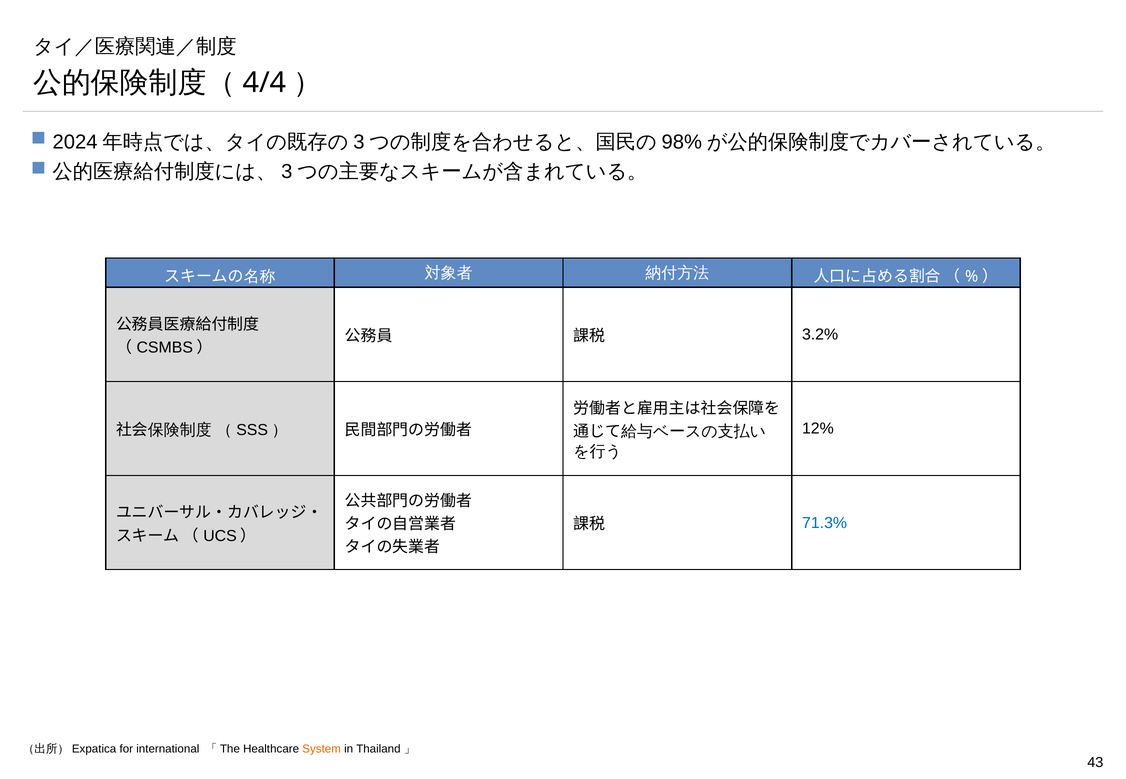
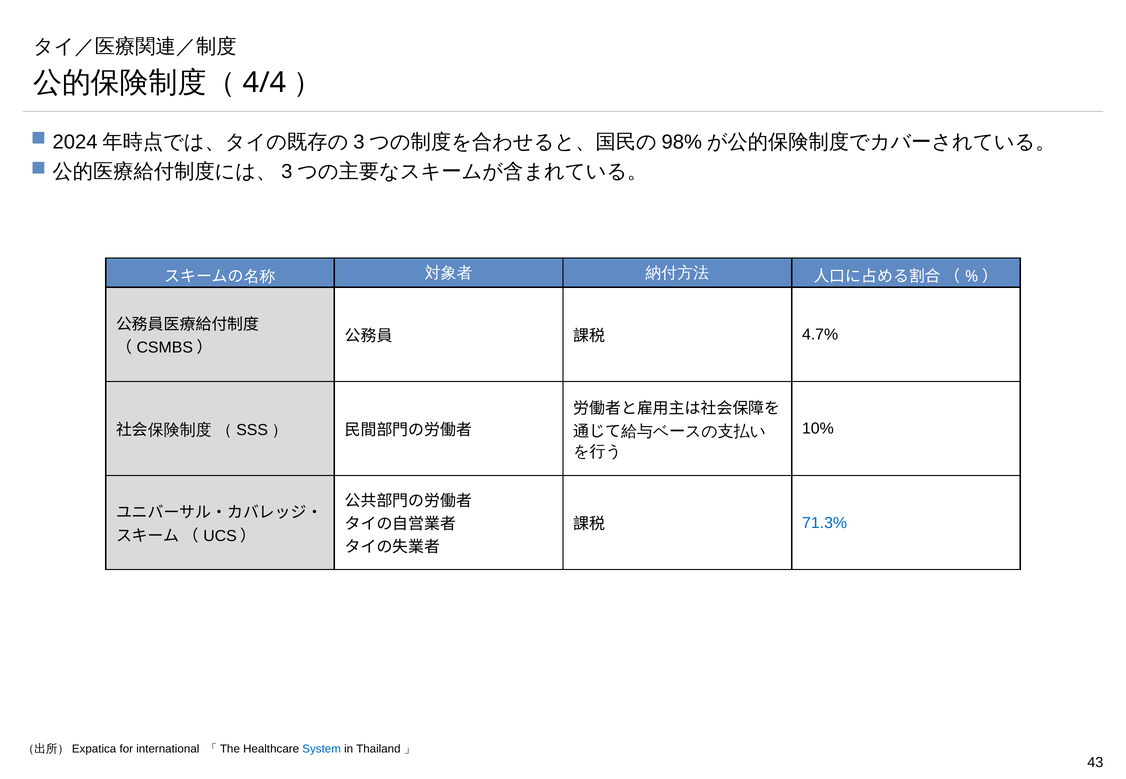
3.2%: 3.2% -> 4.7%
12%: 12% -> 10%
System colour: orange -> blue
